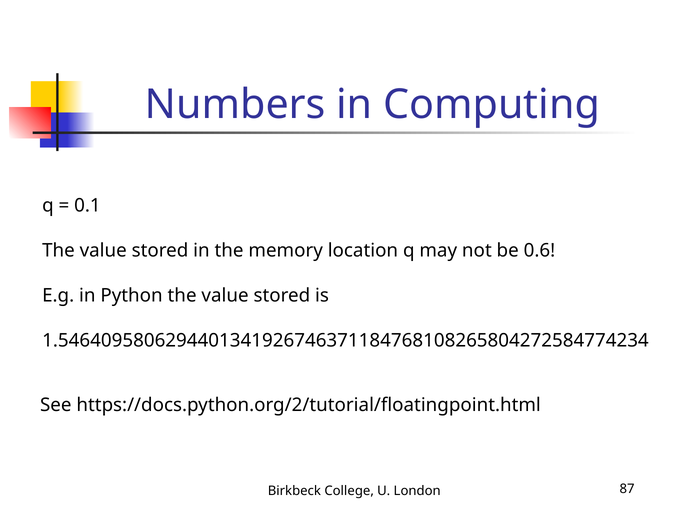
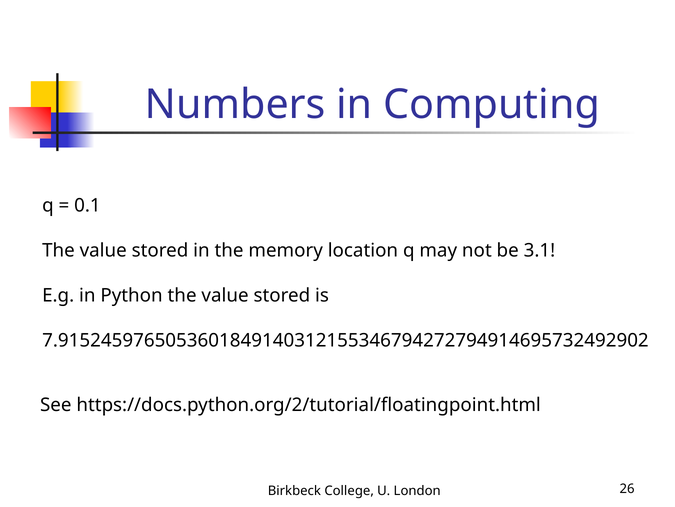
0.6: 0.6 -> 3.1
1.5464095806294401341926746371184768108265804272584774234: 1.5464095806294401341926746371184768108265804272584774234 -> 7.9152459765053601849140312155346794272794914695732492902
87: 87 -> 26
